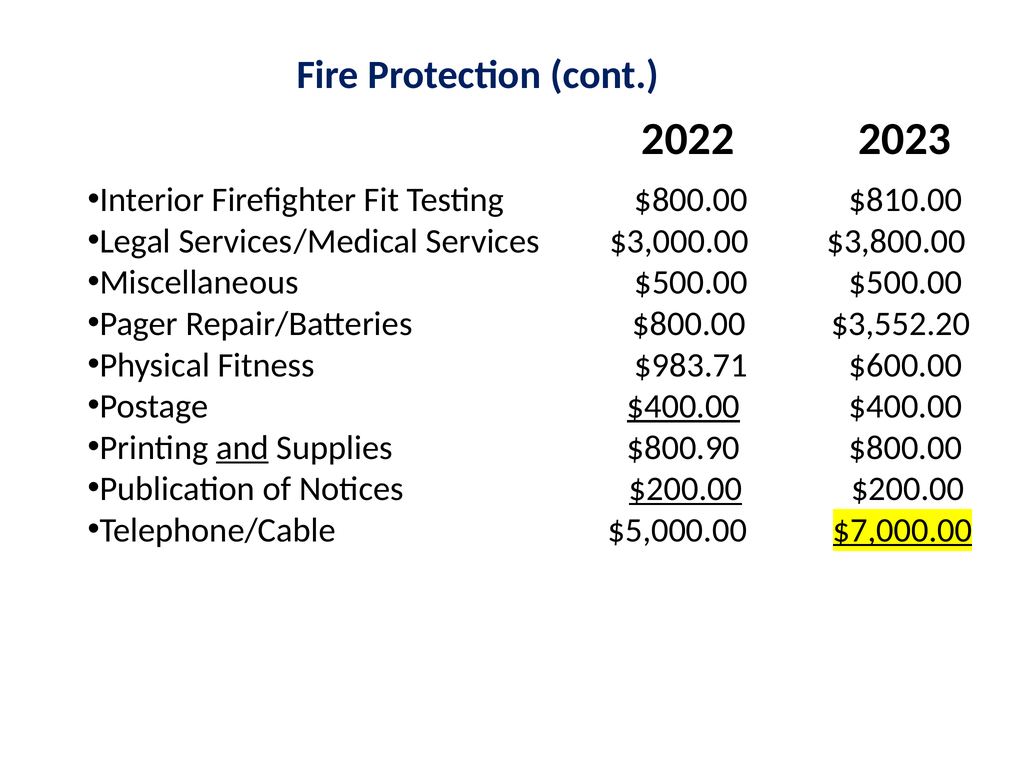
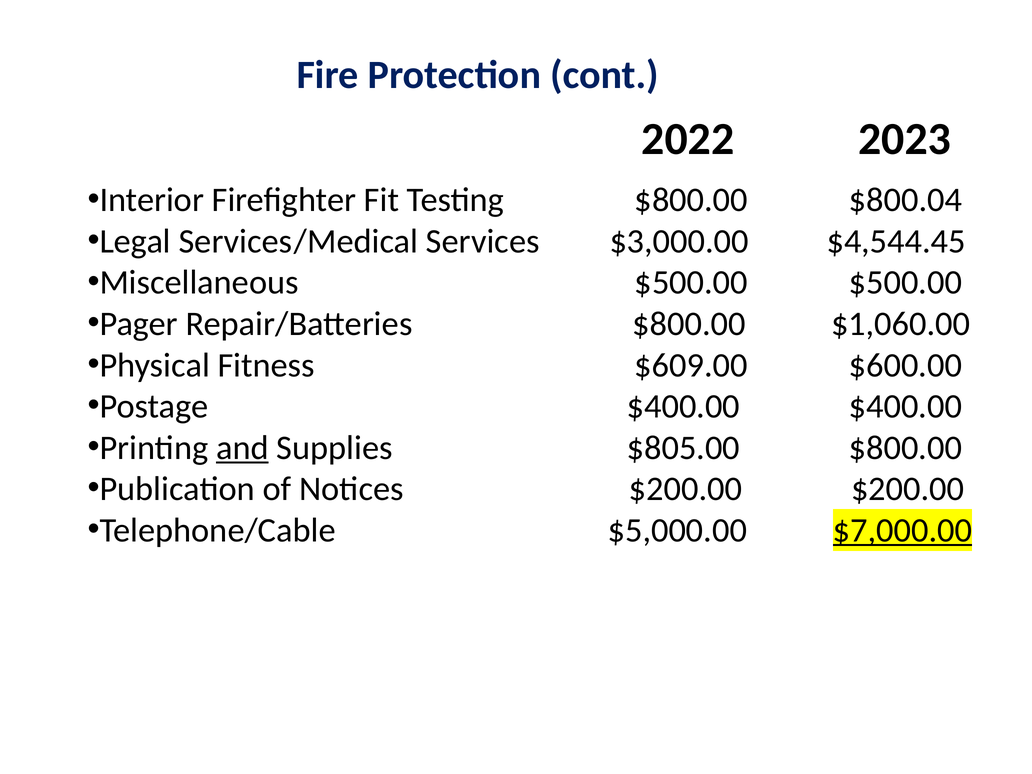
$810.00: $810.00 -> $800.04
$3,800.00: $3,800.00 -> $4,544.45
$3,552.20: $3,552.20 -> $1,060.00
$983.71: $983.71 -> $609.00
$400.00 at (683, 406) underline: present -> none
$800.90: $800.90 -> $805.00
$200.00 at (686, 489) underline: present -> none
